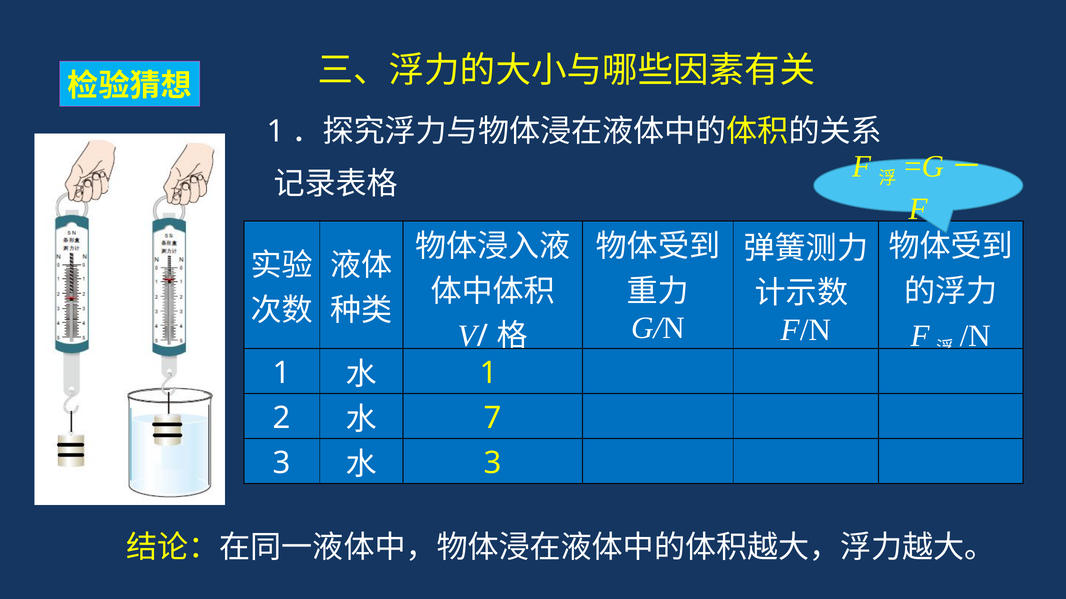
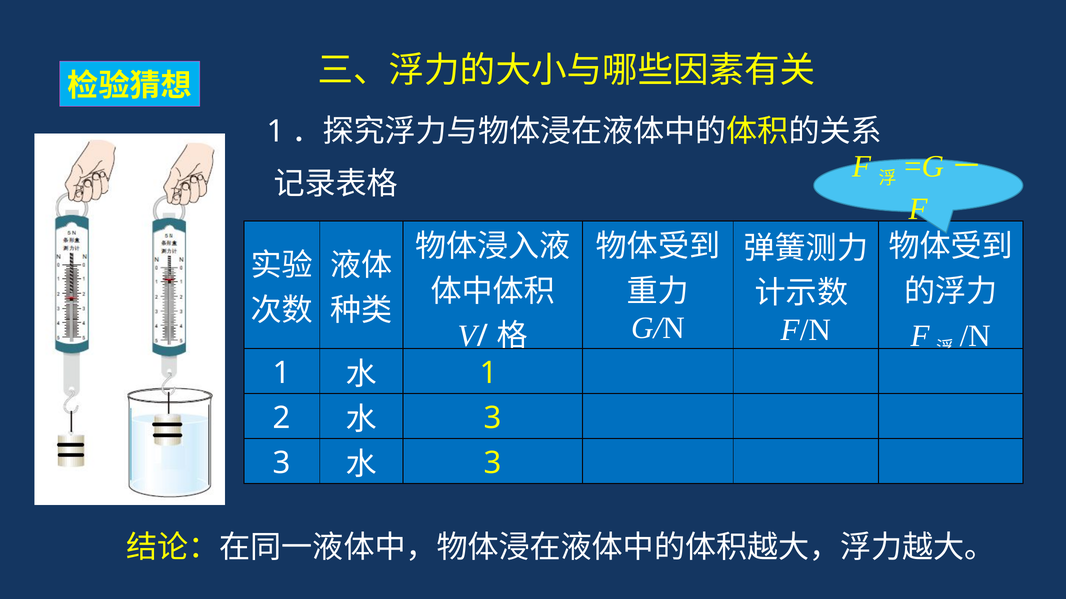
7 at (493, 418): 7 -> 3
